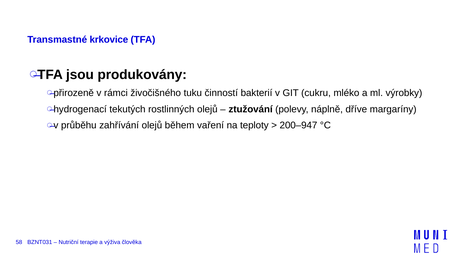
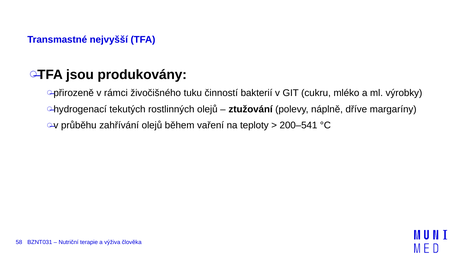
krkovice: krkovice -> nejvyšší
200–947: 200–947 -> 200–541
